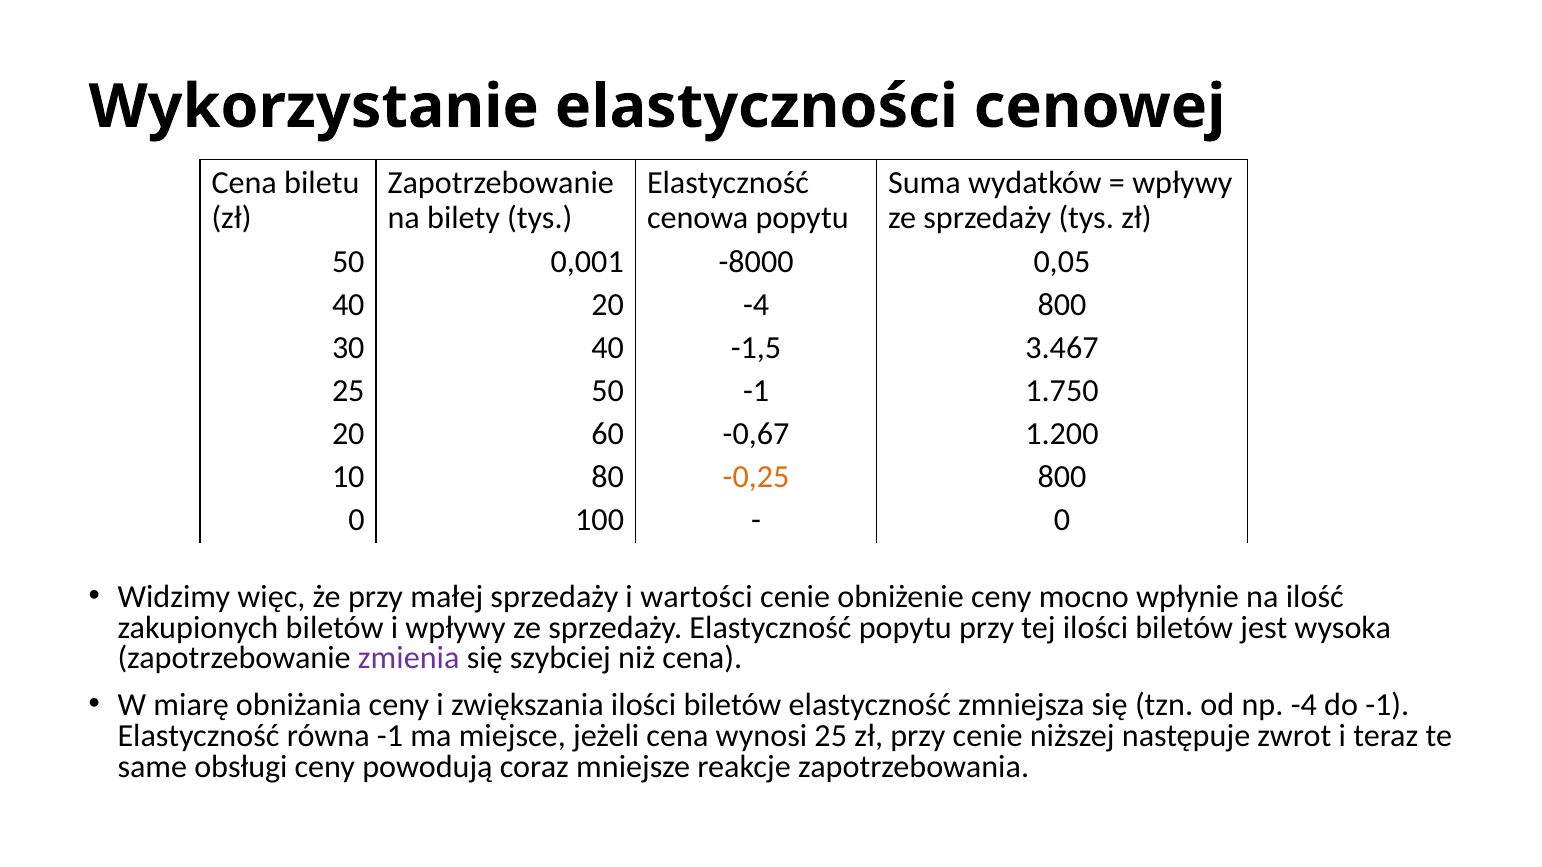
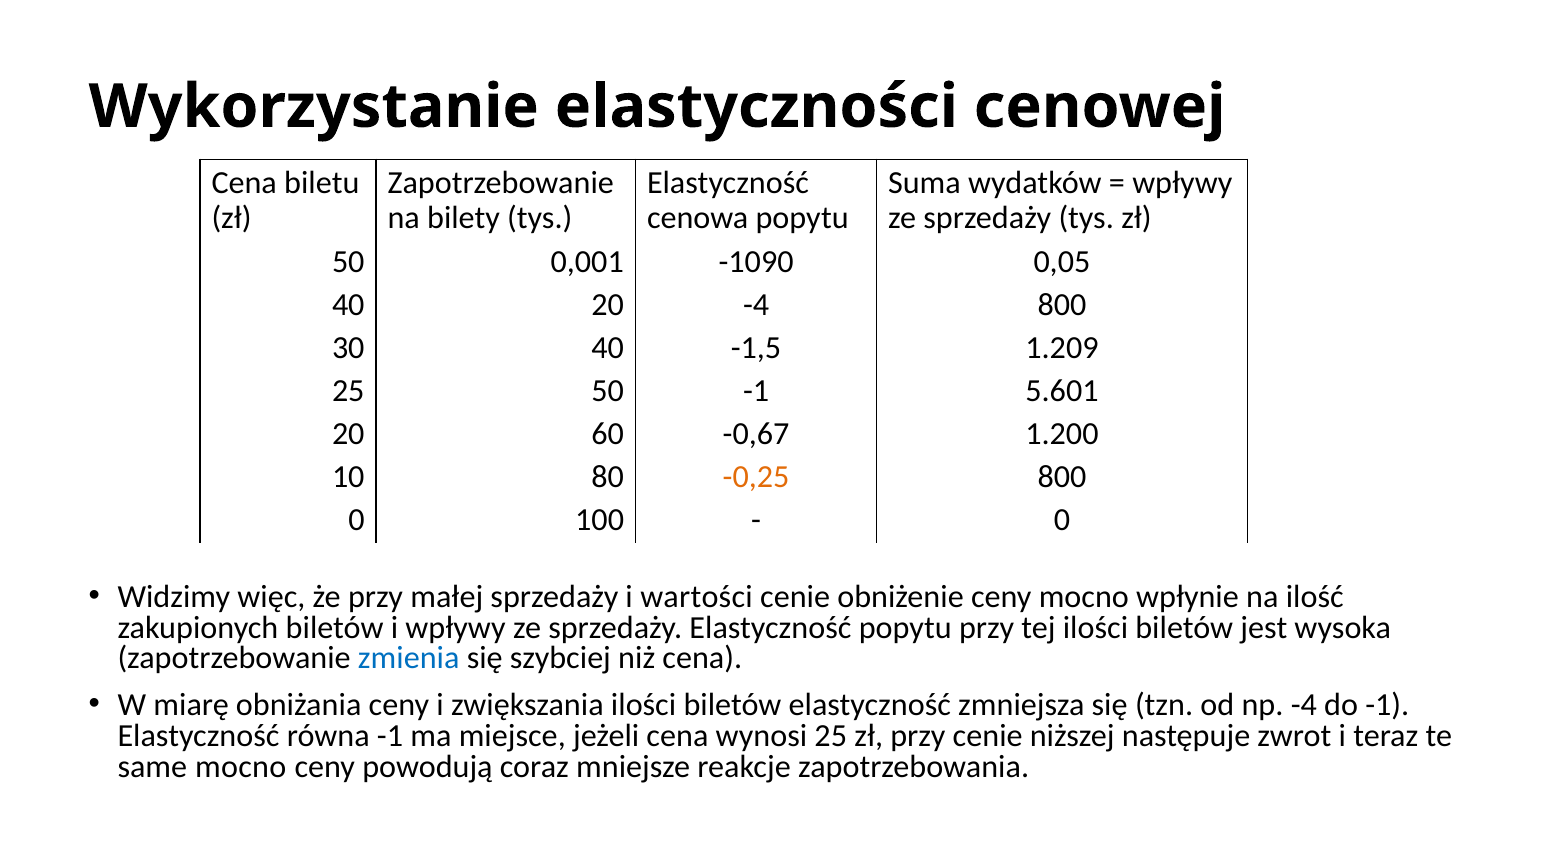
-8000: -8000 -> -1090
3.467: 3.467 -> 1.209
1.750: 1.750 -> 5.601
zmienia colour: purple -> blue
same obsługi: obsługi -> mocno
